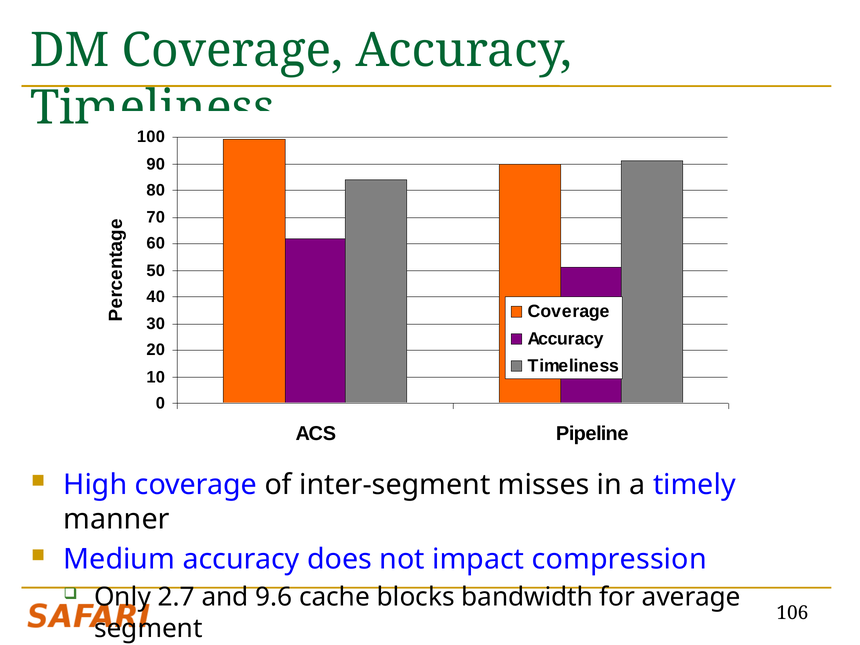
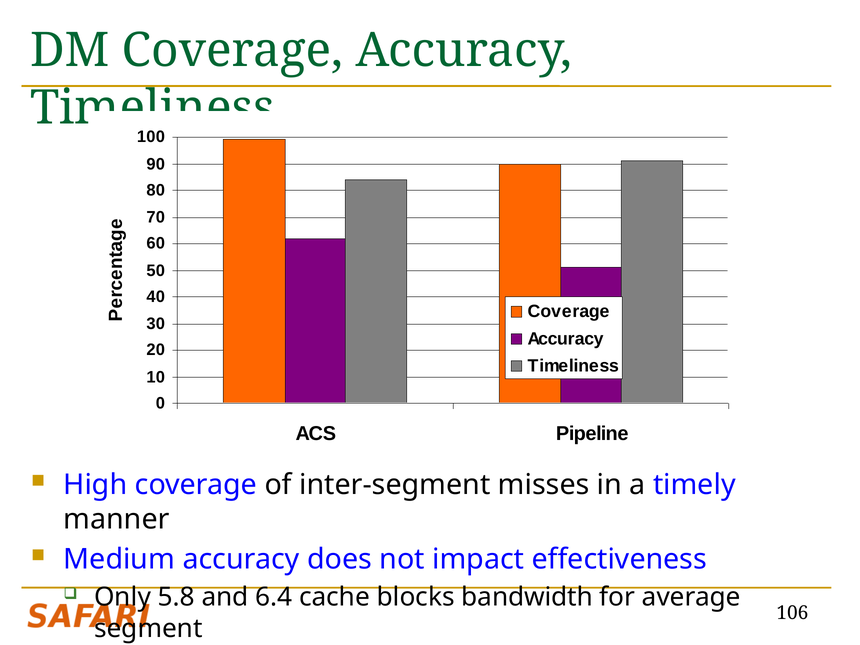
compression: compression -> effectiveness
2.7: 2.7 -> 5.8
9.6: 9.6 -> 6.4
